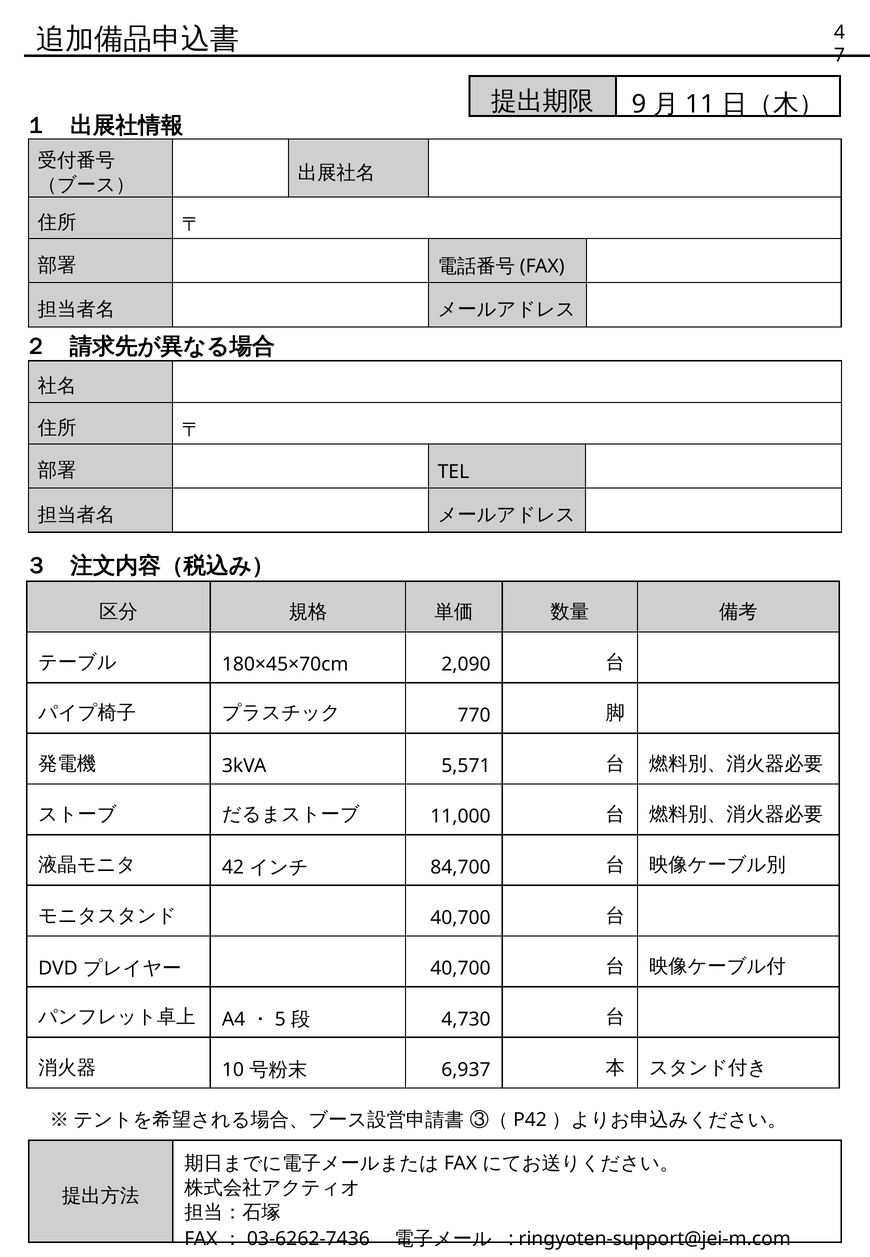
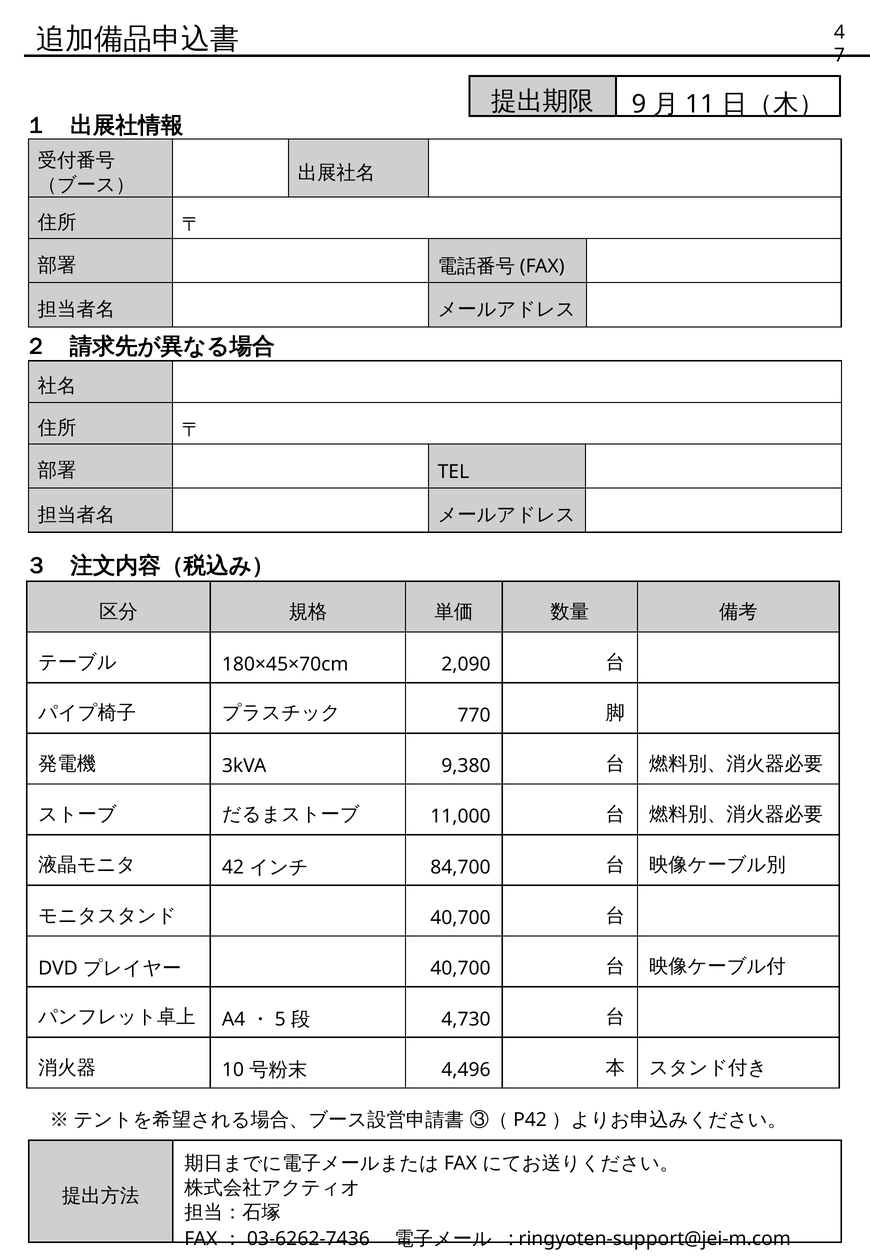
5,571: 5,571 -> 9,380
6,937: 6,937 -> 4,496
